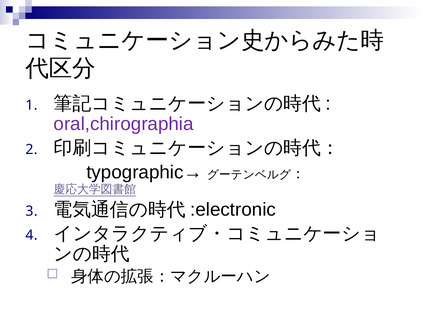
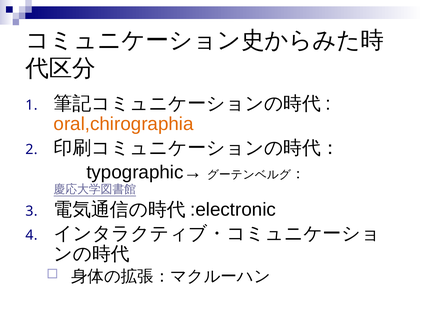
oral,chirographia colour: purple -> orange
